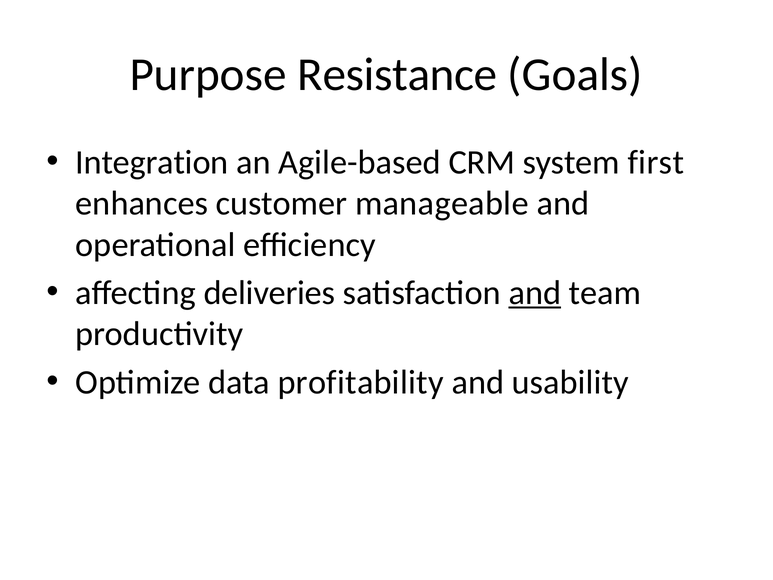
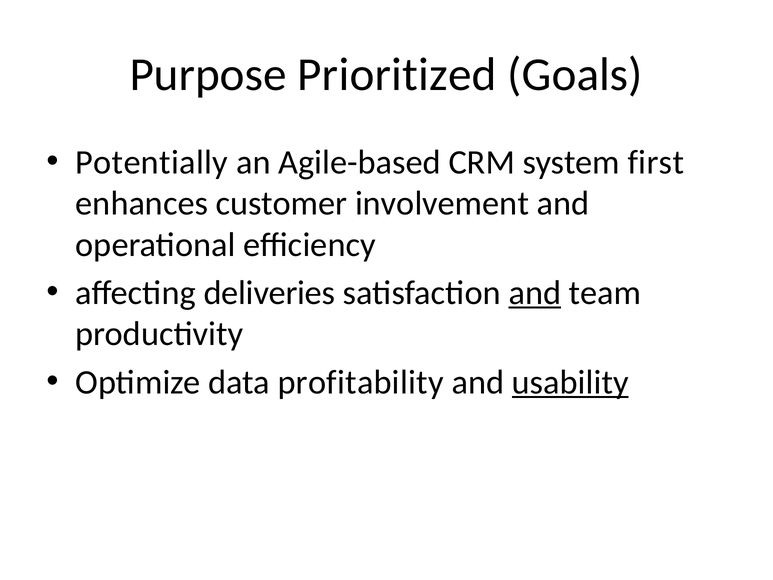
Resistance: Resistance -> Prioritized
Integration: Integration -> Potentially
manageable: manageable -> involvement
usability underline: none -> present
